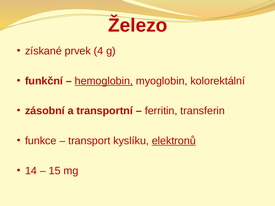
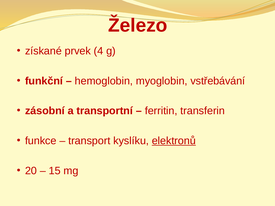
hemoglobin underline: present -> none
kolorektální: kolorektální -> vstřebávání
14: 14 -> 20
